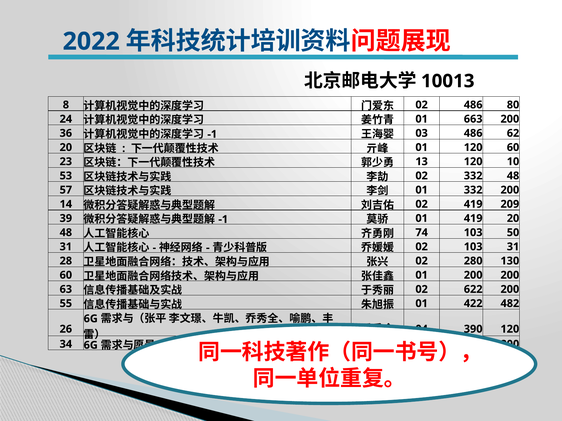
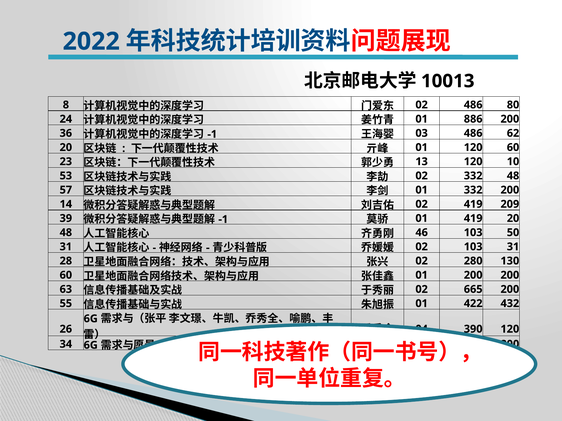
663: 663 -> 886
74: 74 -> 46
622: 622 -> 665
482: 482 -> 432
